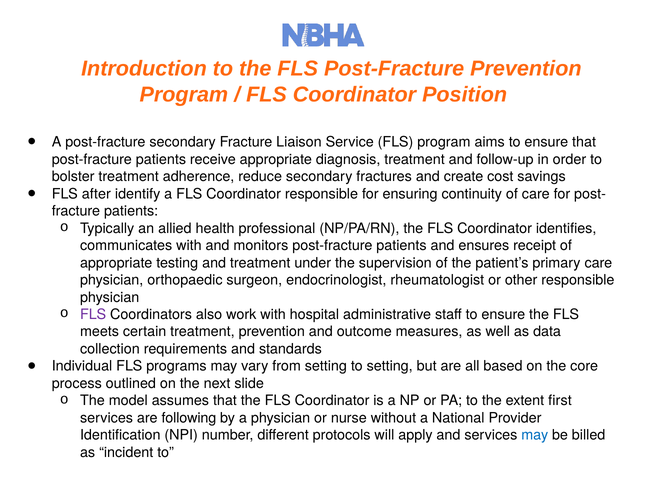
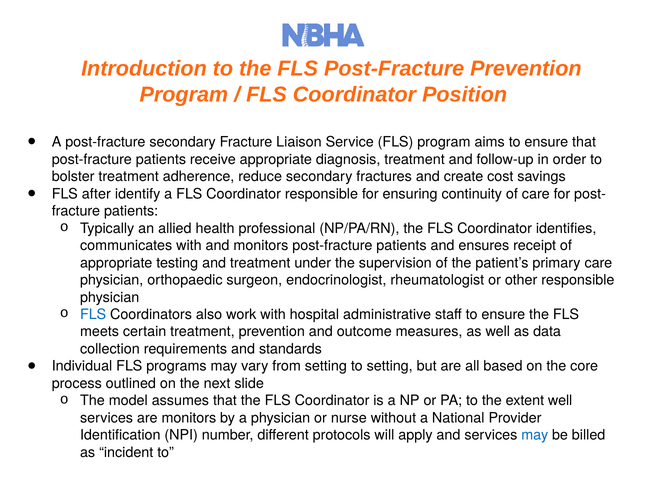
FLS at (93, 315) colour: purple -> blue
extent first: first -> well
are following: following -> monitors
